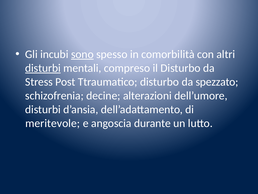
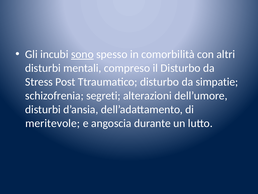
disturbi at (43, 68) underline: present -> none
spezzato: spezzato -> simpatie
decine: decine -> segreti
